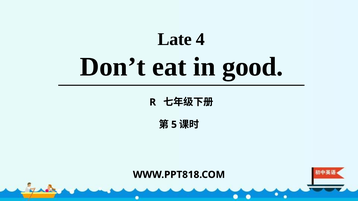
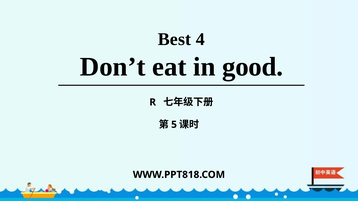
Late: Late -> Best
